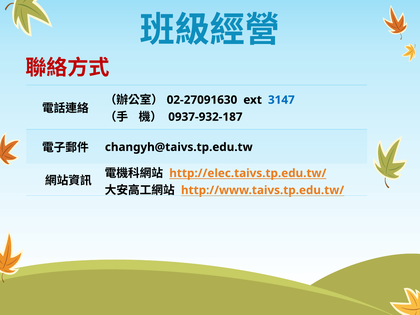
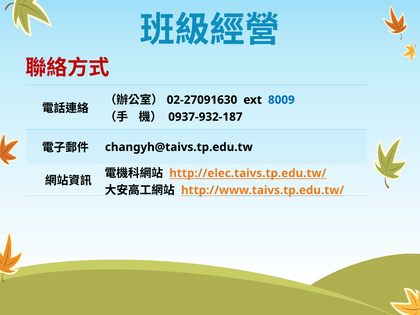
3147: 3147 -> 8009
